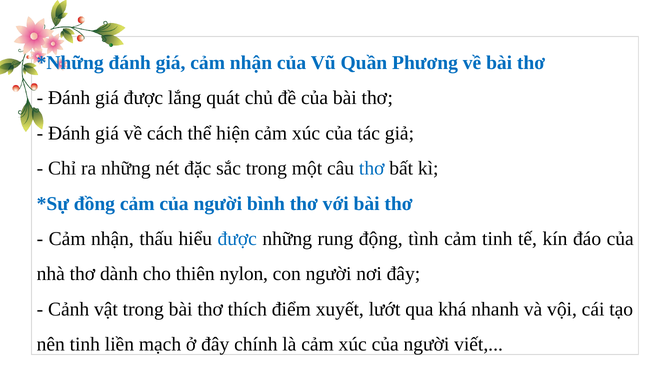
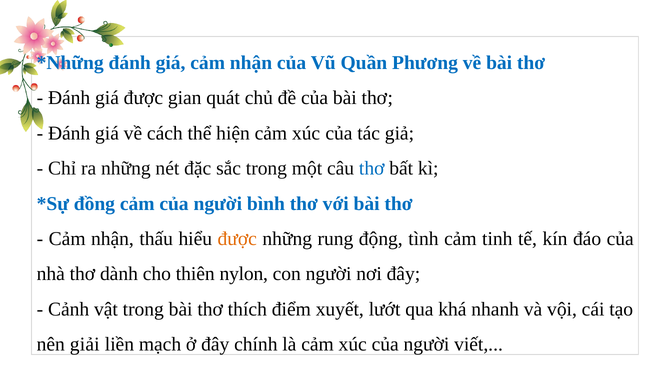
lắng: lắng -> gian
được at (237, 239) colour: blue -> orange
nên tinh: tinh -> giải
